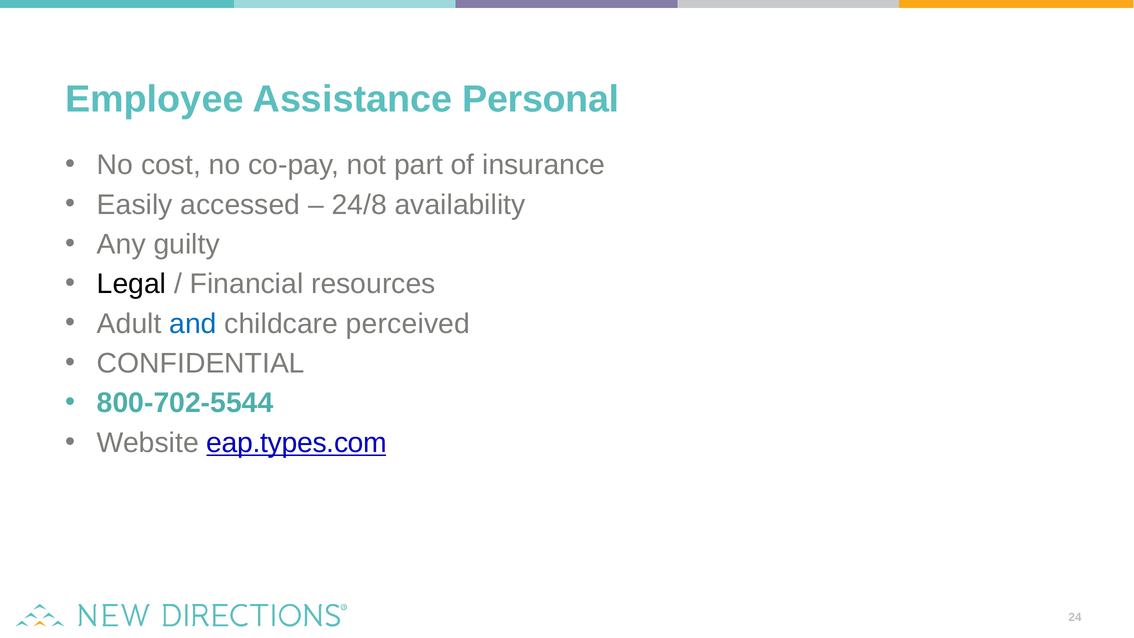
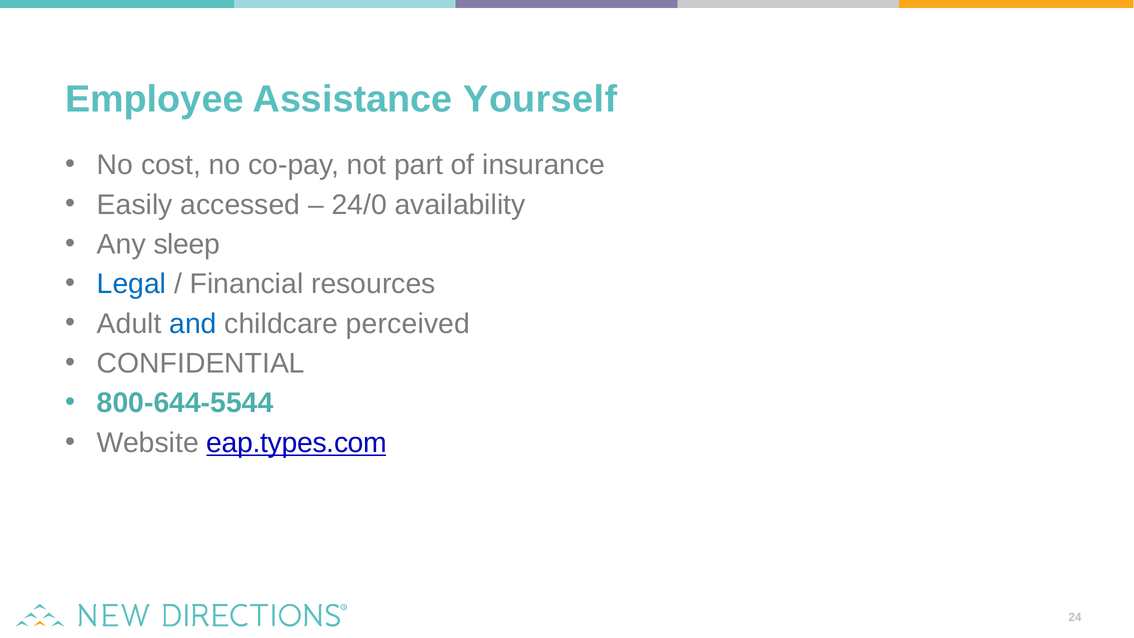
Personal: Personal -> Yourself
24/8: 24/8 -> 24/0
guilty: guilty -> sleep
Legal colour: black -> blue
800-702-5544: 800-702-5544 -> 800-644-5544
